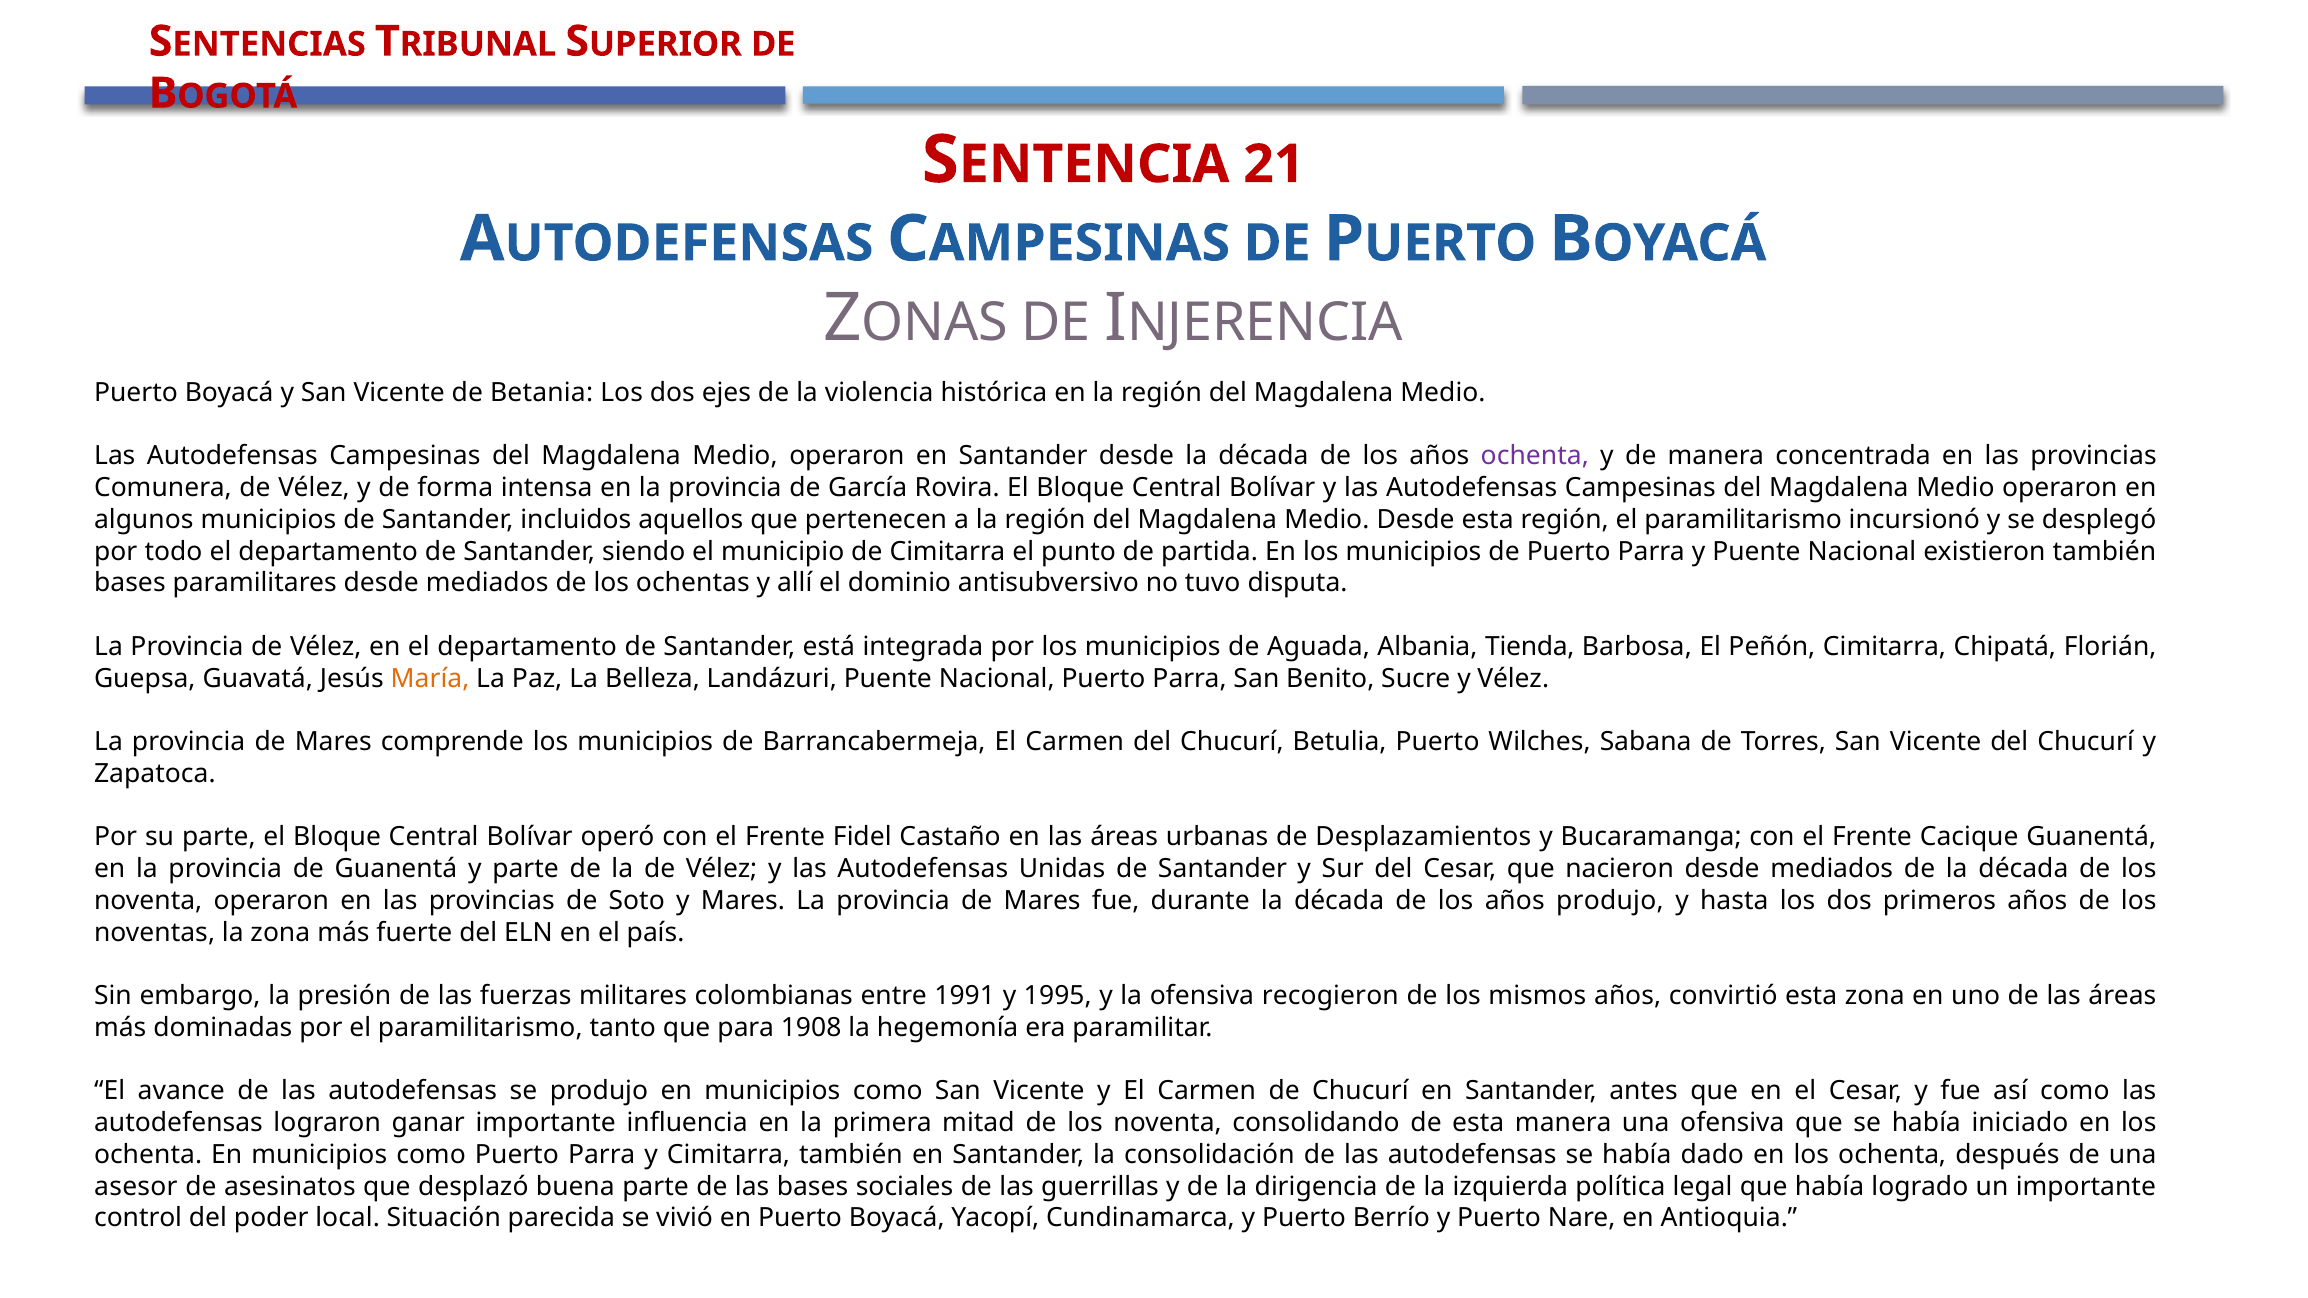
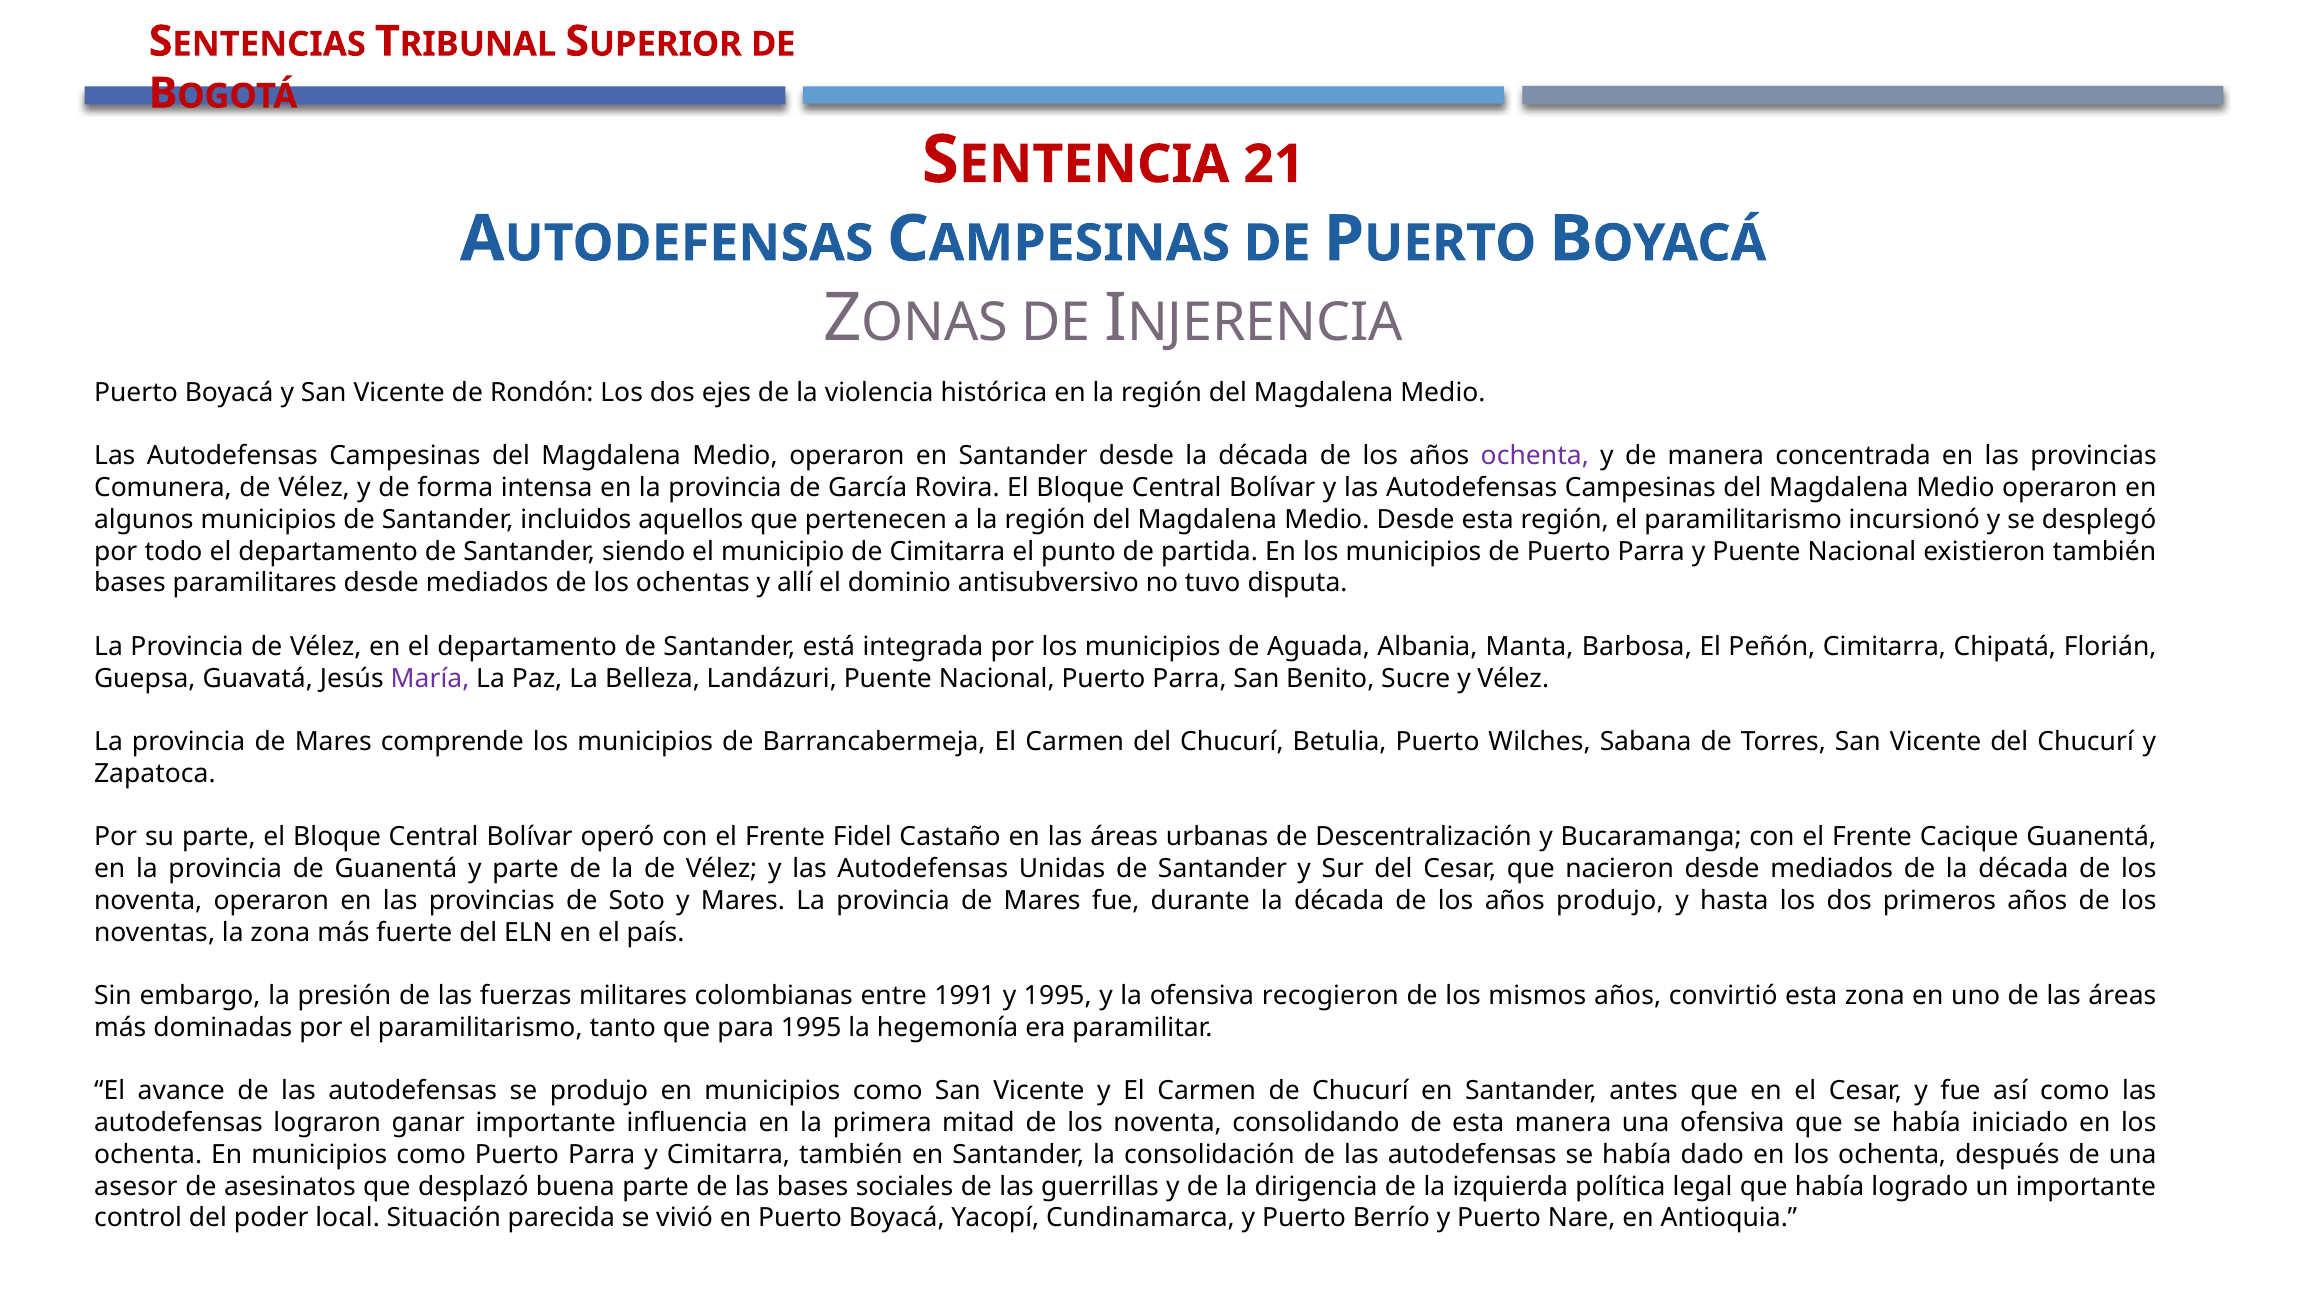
Betania: Betania -> Rondón
Tienda: Tienda -> Manta
María colour: orange -> purple
Desplazamientos: Desplazamientos -> Descentralización
para 1908: 1908 -> 1995
